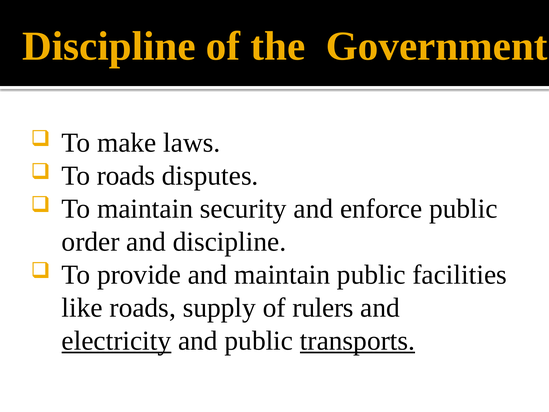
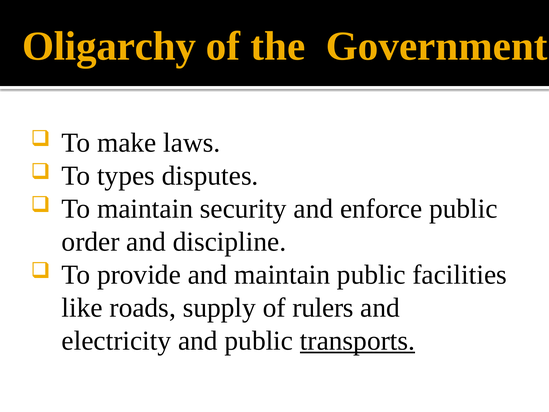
Discipline at (109, 46): Discipline -> Oligarchy
To roads: roads -> types
electricity underline: present -> none
